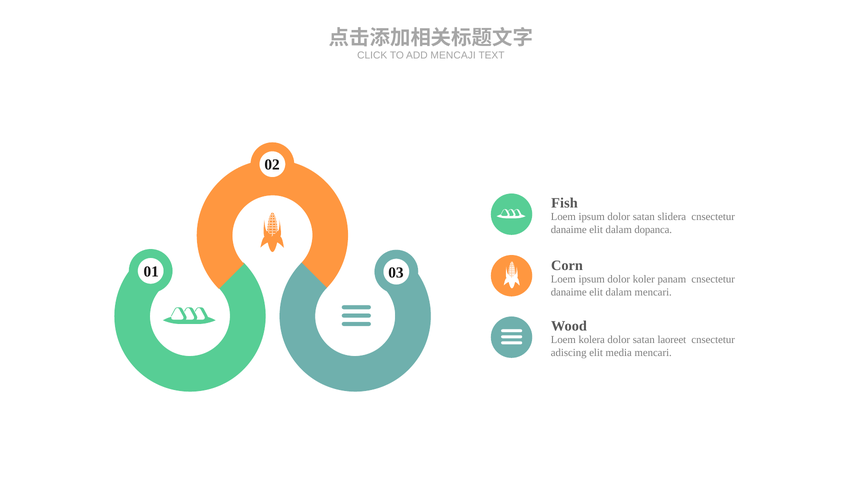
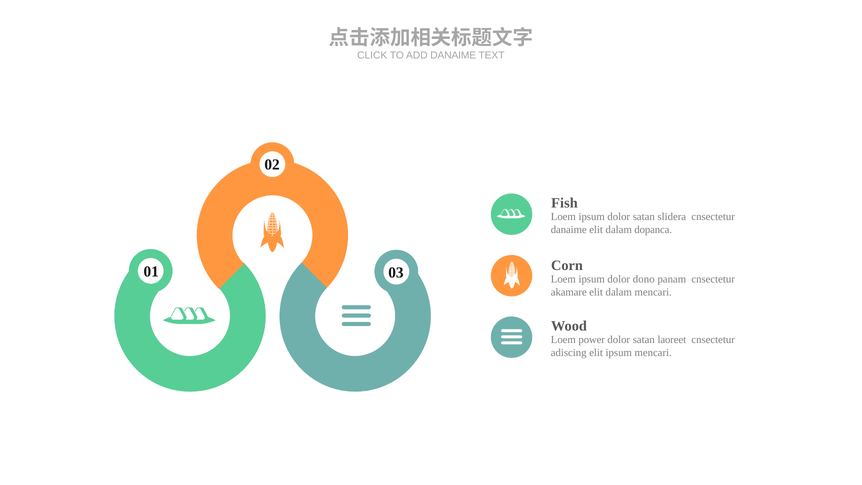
ADD MENCAJI: MENCAJI -> DANAIME
koler: koler -> dono
danaime at (569, 292): danaime -> akamare
kolera: kolera -> power
elit media: media -> ipsum
